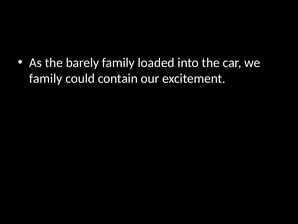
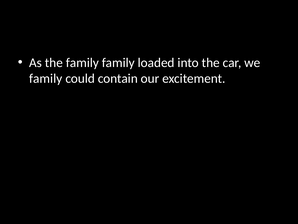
the barely: barely -> family
